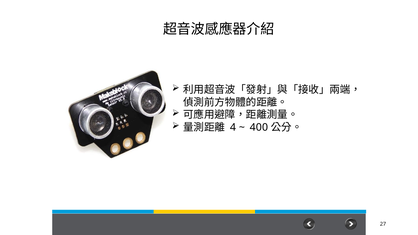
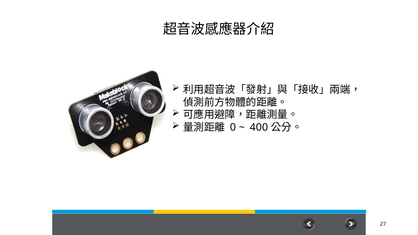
4: 4 -> 0
